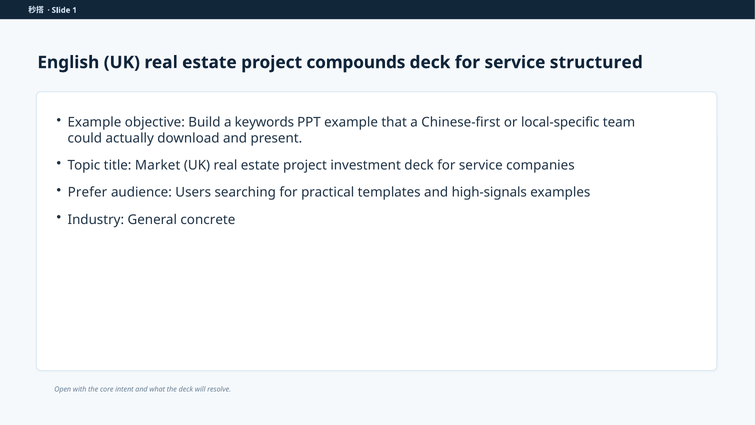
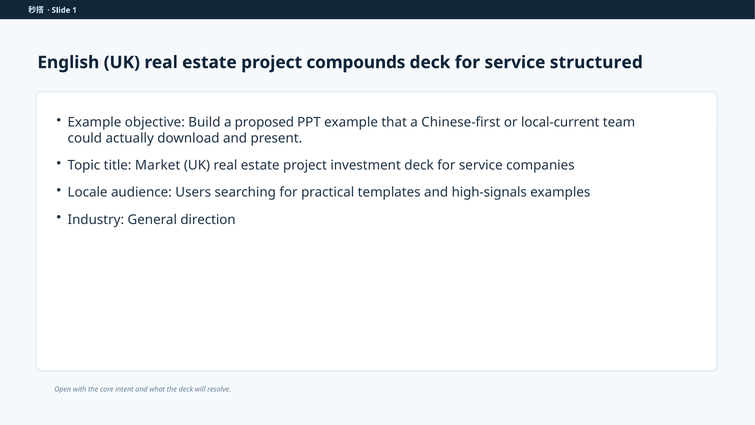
keywords: keywords -> proposed
local-specific: local-specific -> local-current
Prefer: Prefer -> Locale
concrete: concrete -> direction
